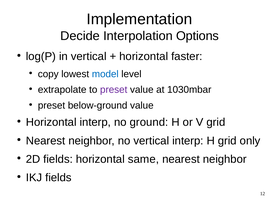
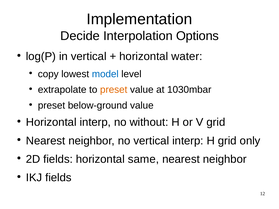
faster: faster -> water
preset at (114, 90) colour: purple -> orange
ground: ground -> without
